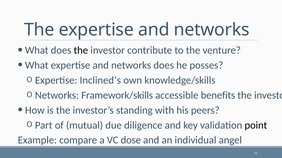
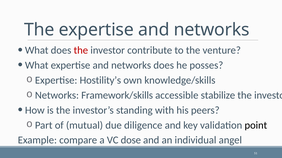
the at (81, 50) colour: black -> red
Inclined’s: Inclined’s -> Hostility’s
benefits: benefits -> stabilize
